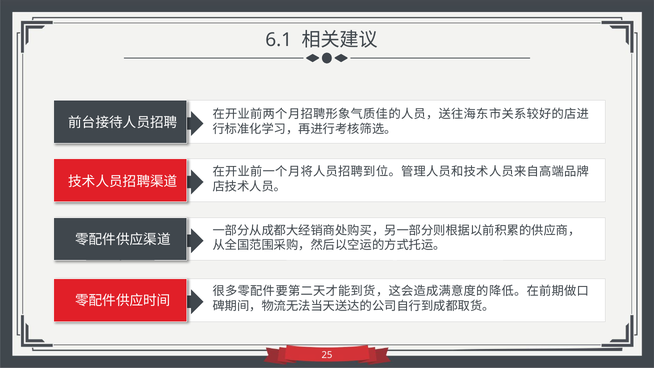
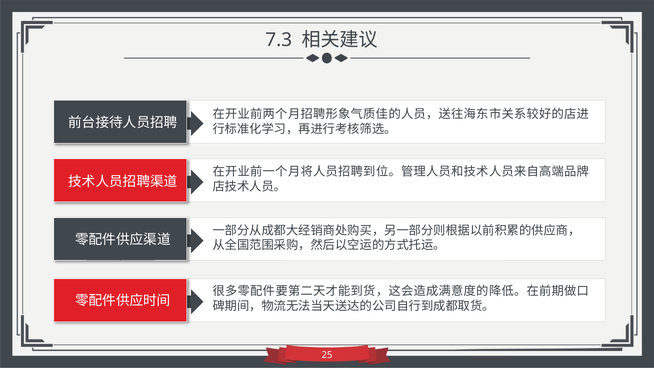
6.1: 6.1 -> 7.3
